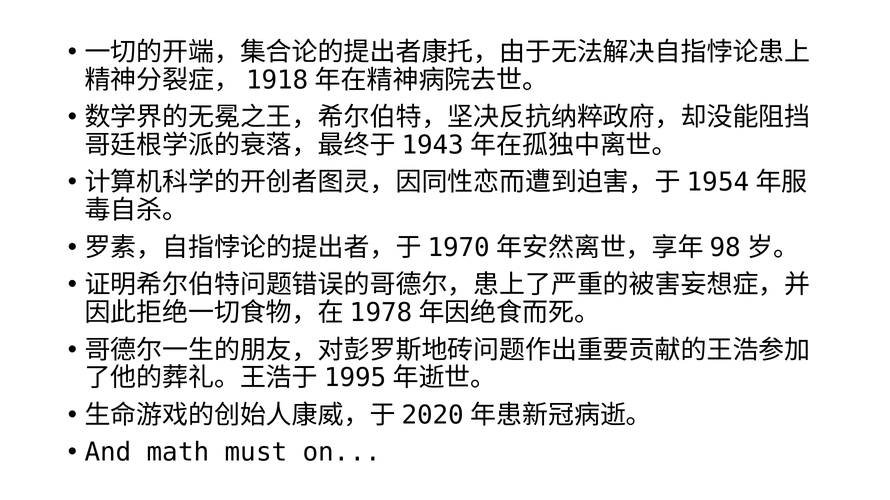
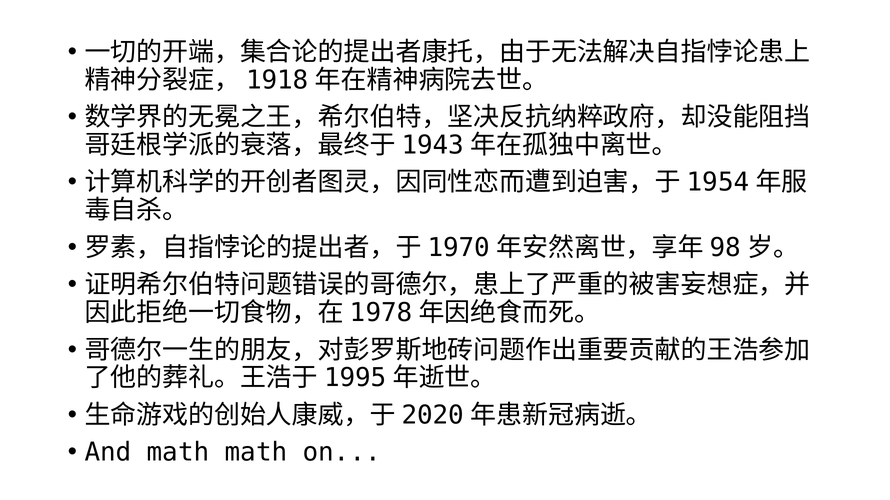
math must: must -> math
